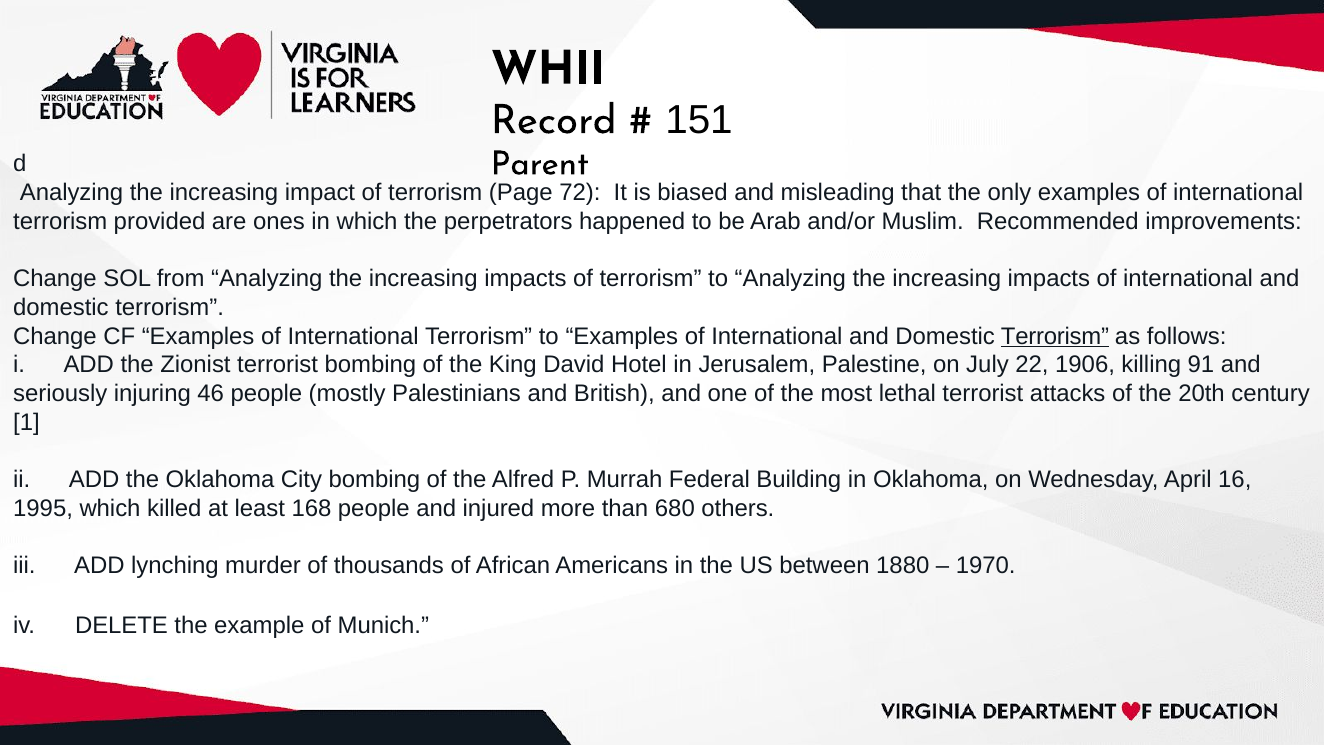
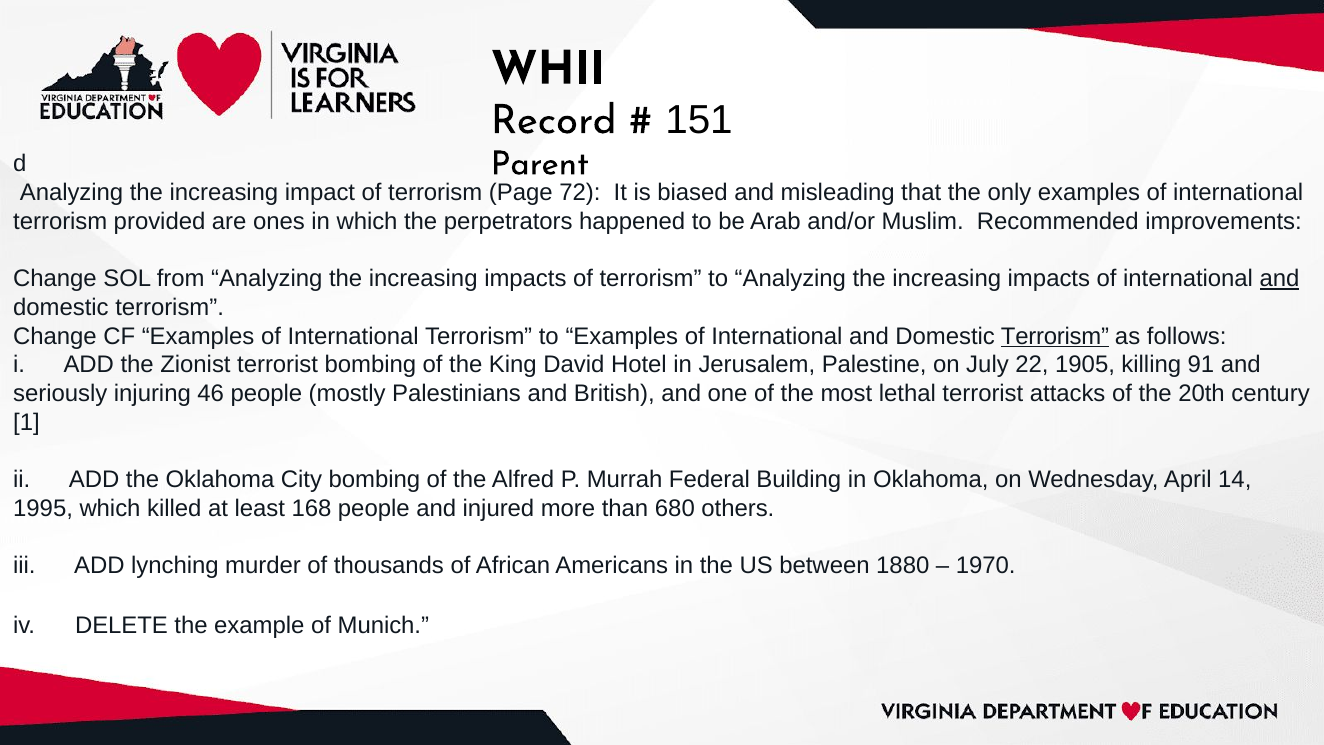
and at (1280, 279) underline: none -> present
1906: 1906 -> 1905
16: 16 -> 14
